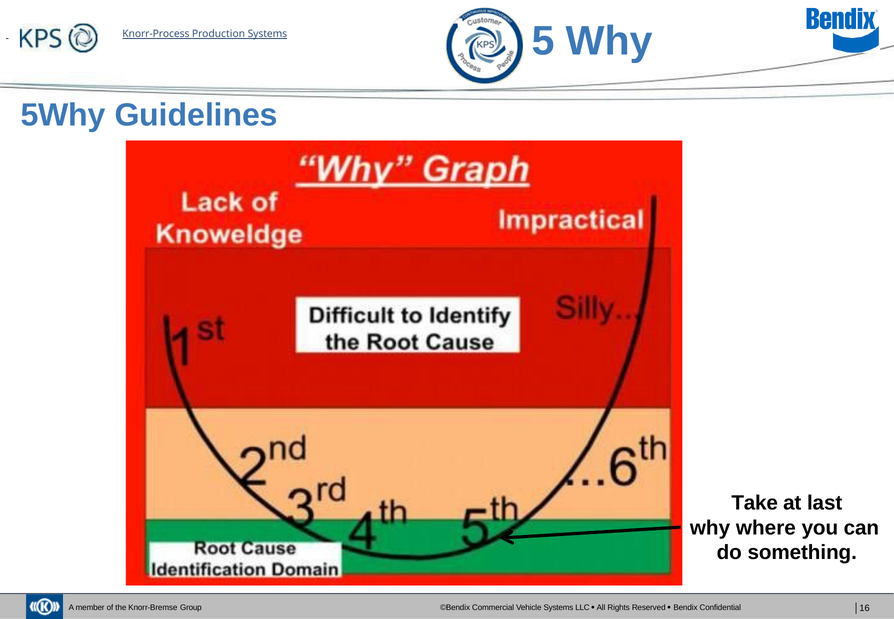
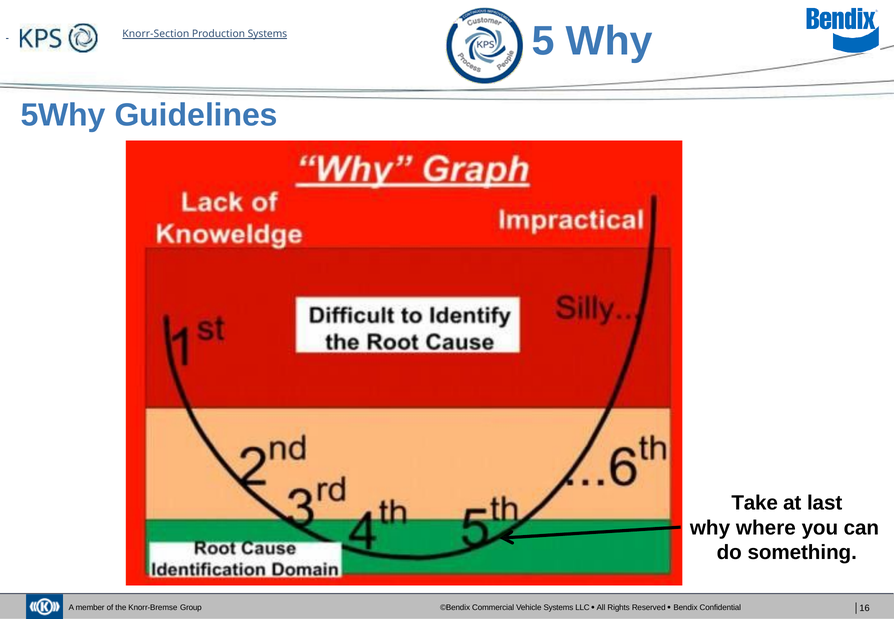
Knorr-Process: Knorr-Process -> Knorr-Section
